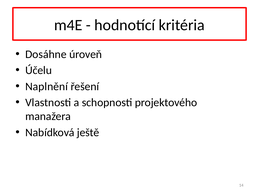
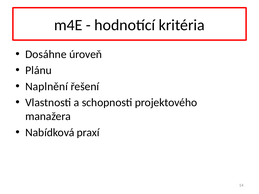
Účelu: Účelu -> Plánu
ještě: ještě -> praxí
